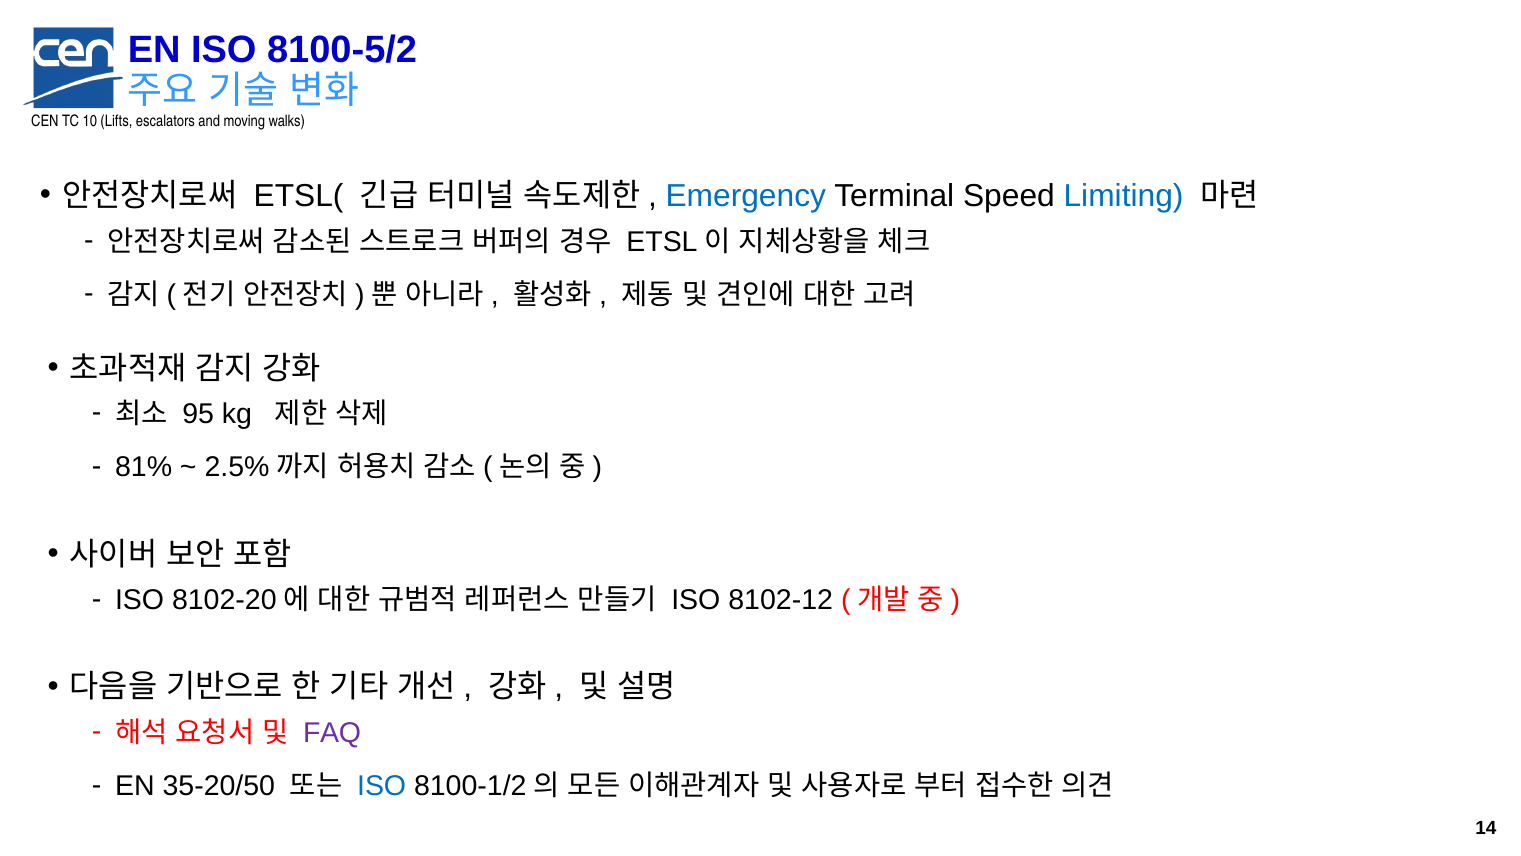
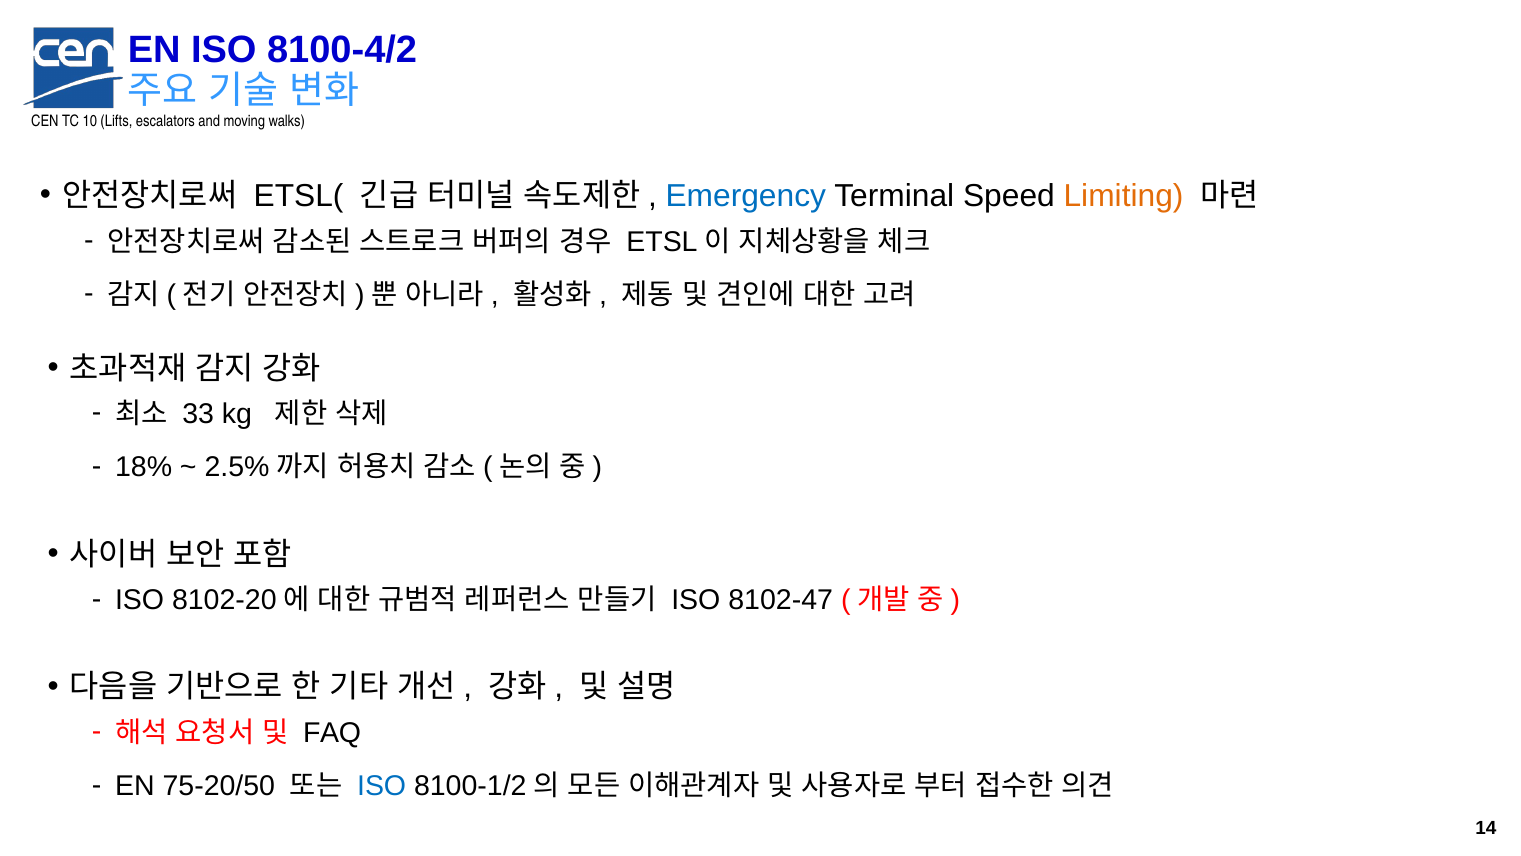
8100-5/2: 8100-5/2 -> 8100-4/2
Limiting colour: blue -> orange
95: 95 -> 33
81%: 81% -> 18%
8102-12: 8102-12 -> 8102-47
FAQ colour: purple -> black
35-20/50: 35-20/50 -> 75-20/50
